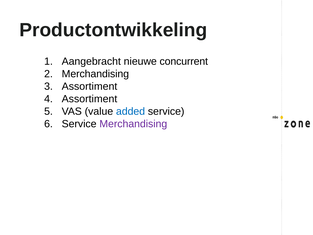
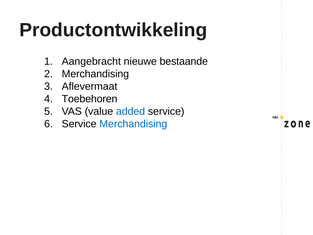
concurrent: concurrent -> bestaande
Assortiment at (90, 86): Assortiment -> Aflevermaat
Assortiment at (90, 99): Assortiment -> Toebehoren
Merchandising at (133, 124) colour: purple -> blue
